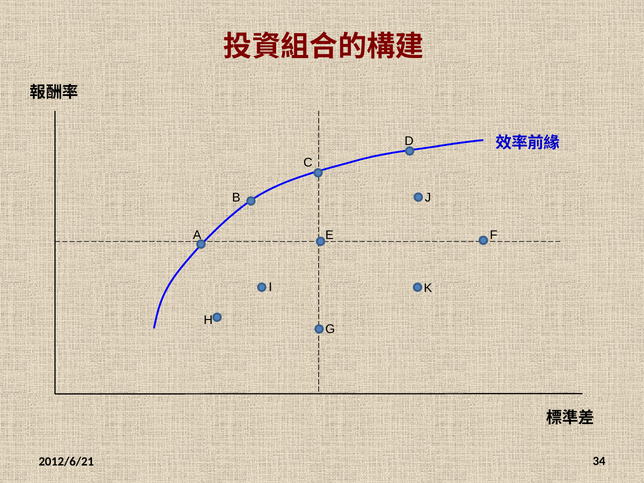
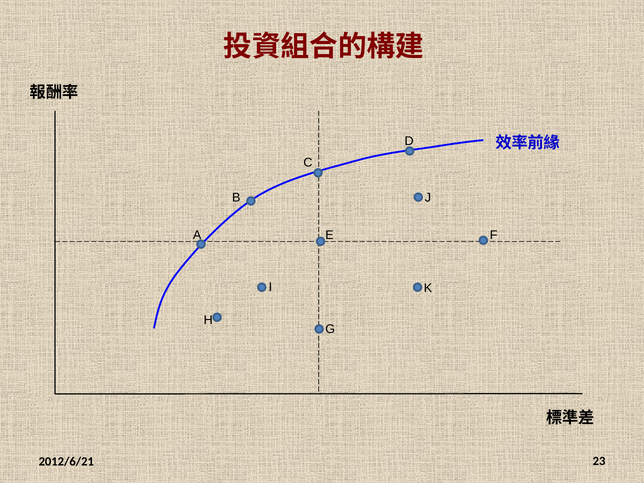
34: 34 -> 23
